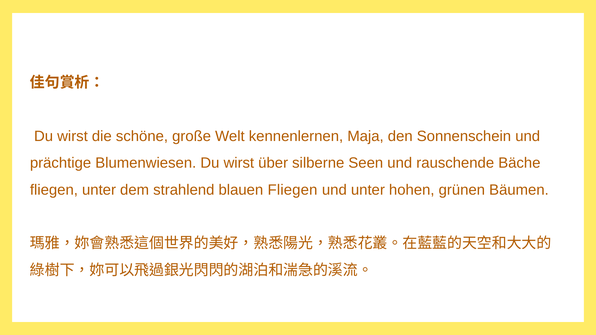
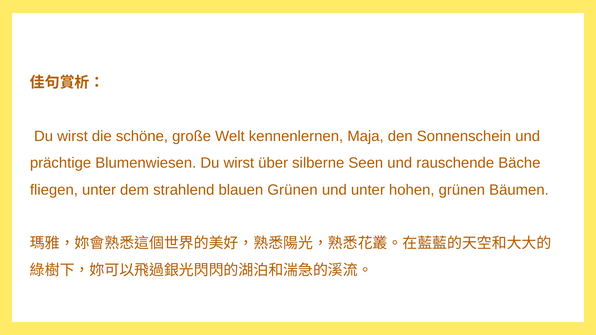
blauen Fliegen: Fliegen -> Grünen
